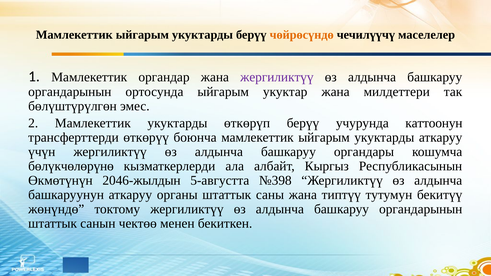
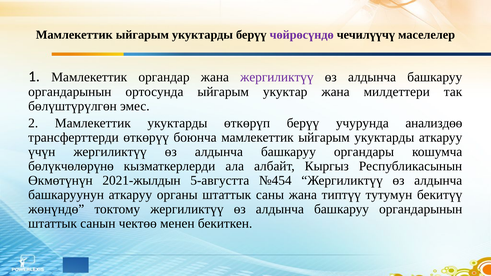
чөйрөсүндө colour: orange -> purple
каттоонун: каттоонун -> анализдөө
2046-жылдын: 2046-жылдын -> 2021-жылдын
№398: №398 -> №454
